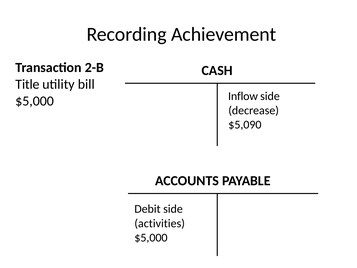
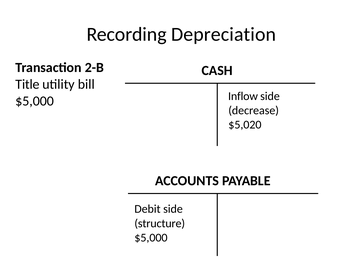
Achievement: Achievement -> Depreciation
$5,090: $5,090 -> $5,020
activities: activities -> structure
